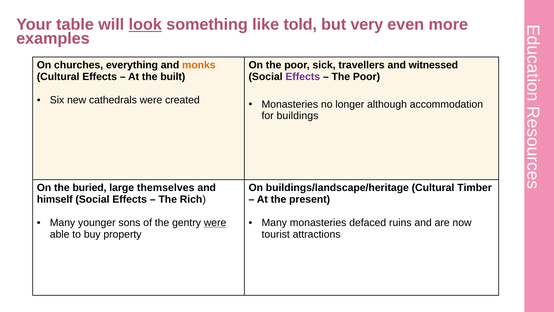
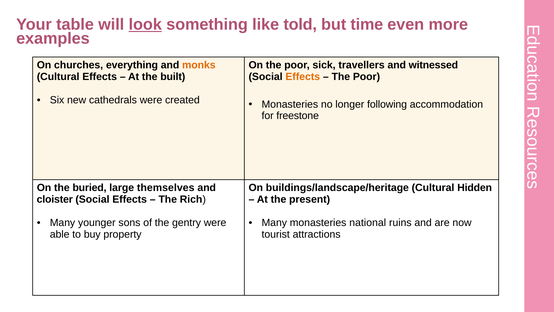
very: very -> time
Effects at (303, 77) colour: purple -> orange
although: although -> following
buildings: buildings -> freestone
Timber: Timber -> Hidden
himself: himself -> cloister
were at (215, 222) underline: present -> none
defaced: defaced -> national
